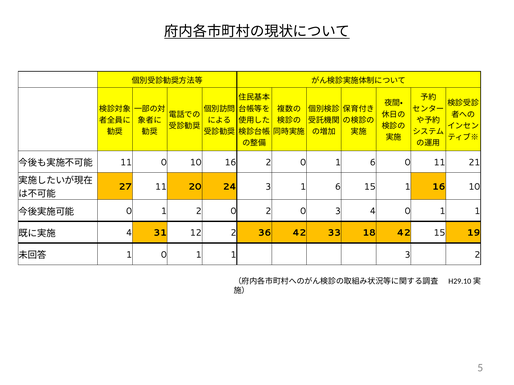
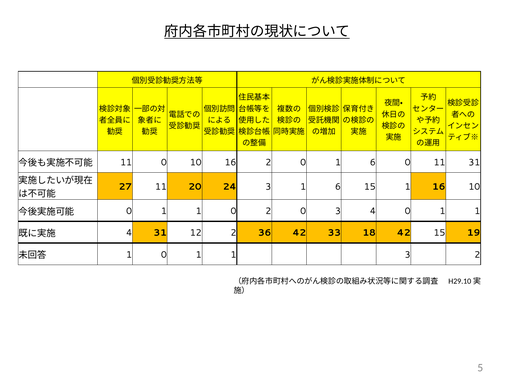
11 21: 21 -> 31
2 at (199, 211): 2 -> 1
